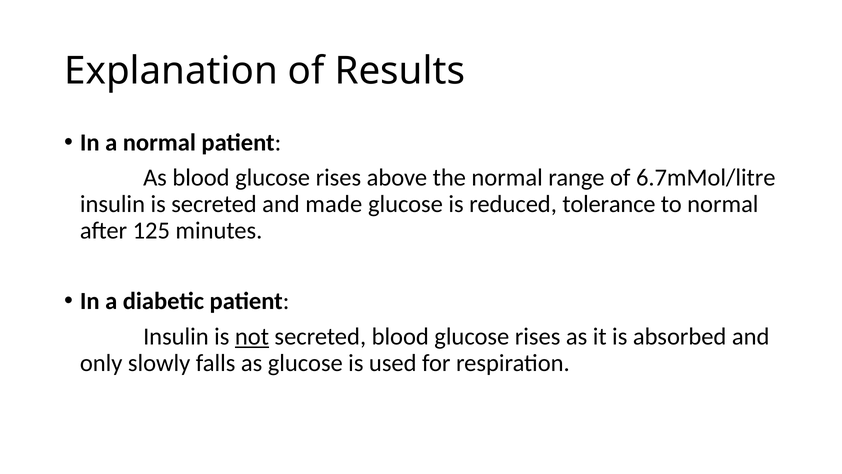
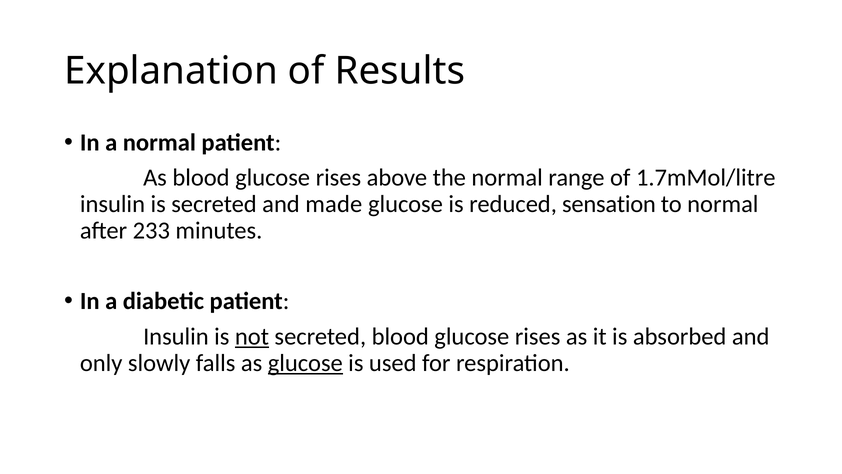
6.7mMol/litre: 6.7mMol/litre -> 1.7mMol/litre
tolerance: tolerance -> sensation
125: 125 -> 233
glucose at (305, 363) underline: none -> present
